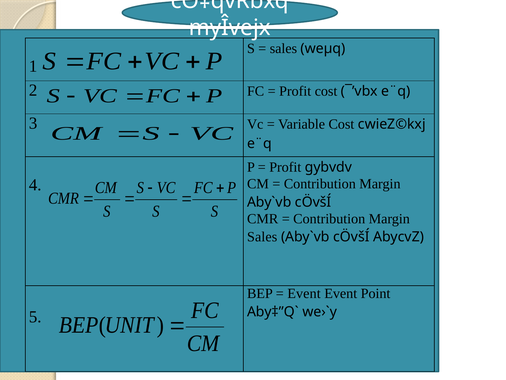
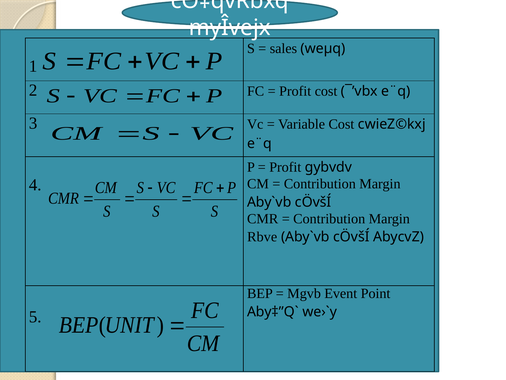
Sales at (262, 237): Sales -> Rbve
Event at (304, 293): Event -> Mgvb
